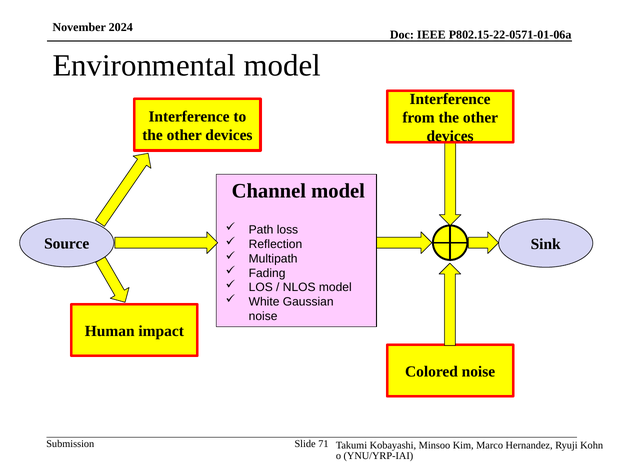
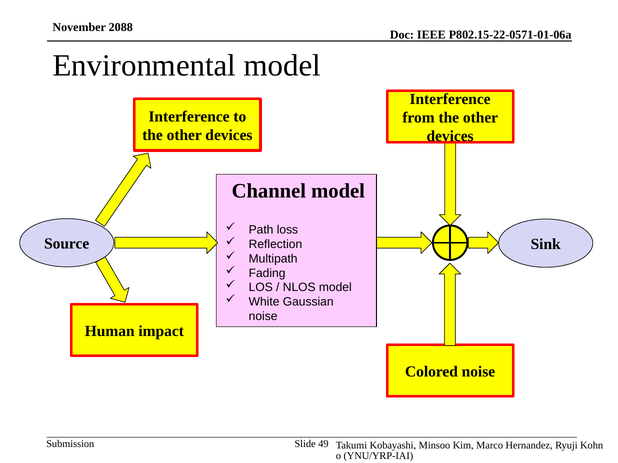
2024: 2024 -> 2088
71: 71 -> 49
